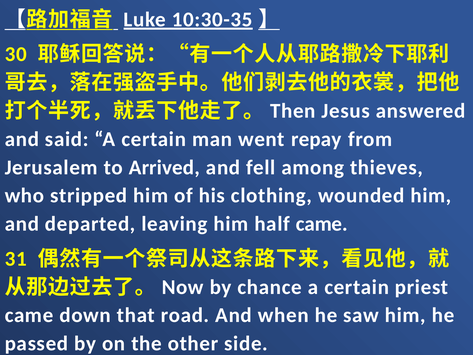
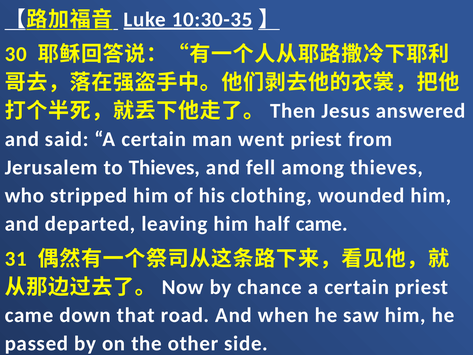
went repay: repay -> priest
to Arrived: Arrived -> Thieves
